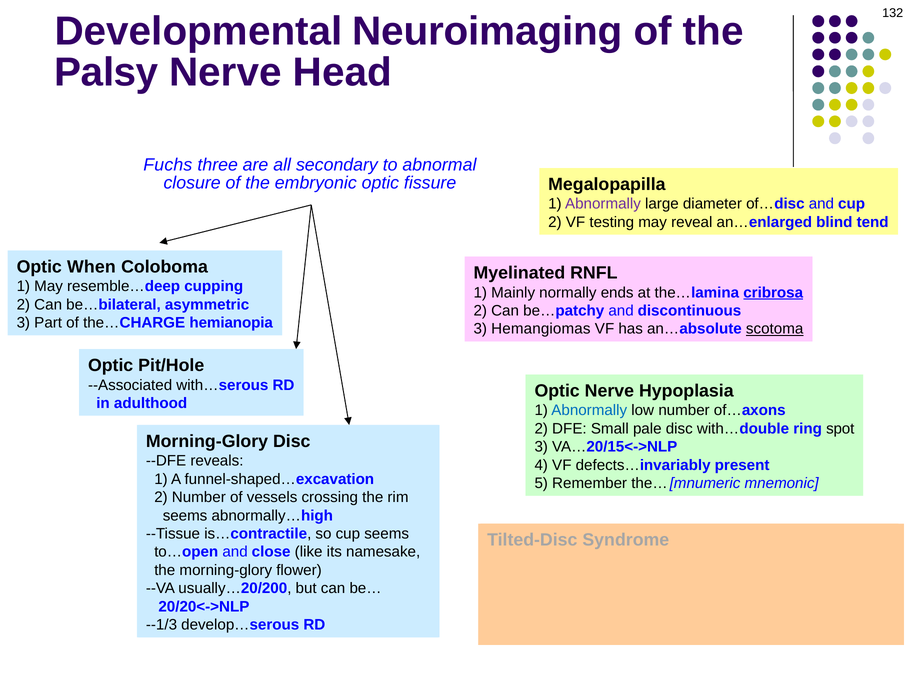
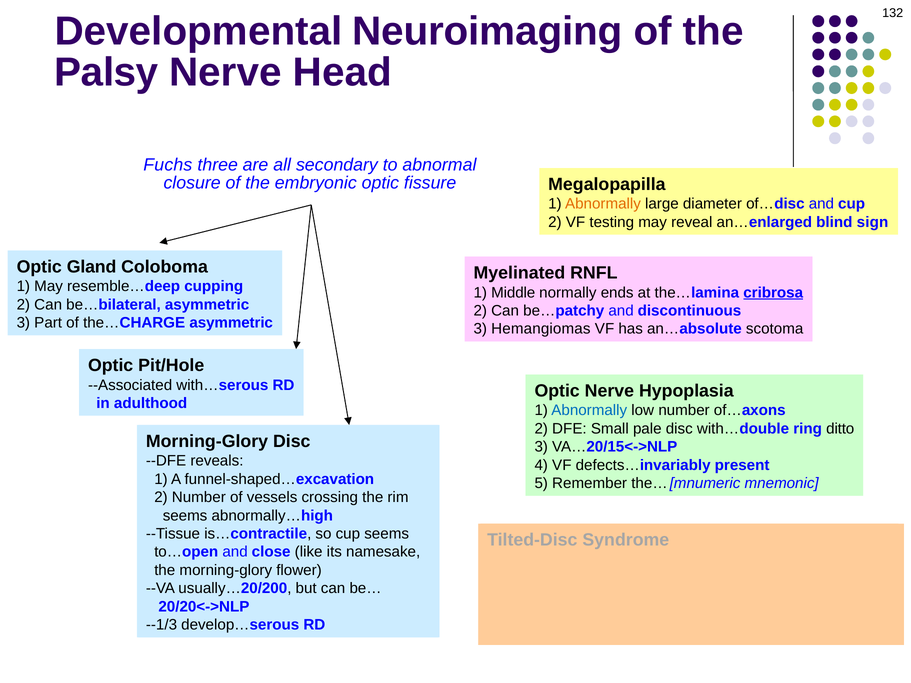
Abnormally at (603, 204) colour: purple -> orange
tend: tend -> sign
When: When -> Gland
Mainly: Mainly -> Middle
the…CHARGE hemianopia: hemianopia -> asymmetric
scotoma underline: present -> none
spot: spot -> ditto
